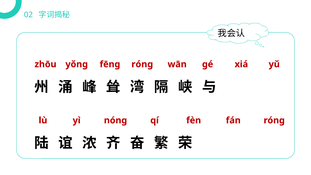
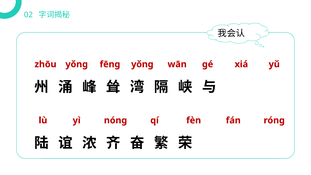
fēnɡ rónɡ: rónɡ -> yǒnɡ
